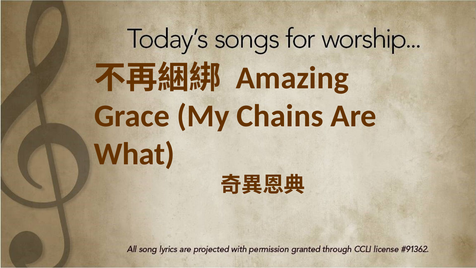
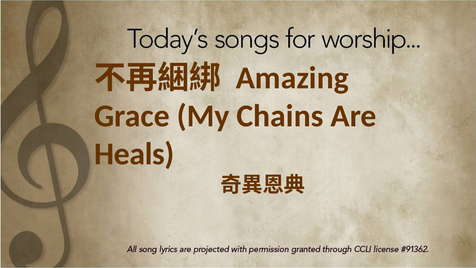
What: What -> Heals
